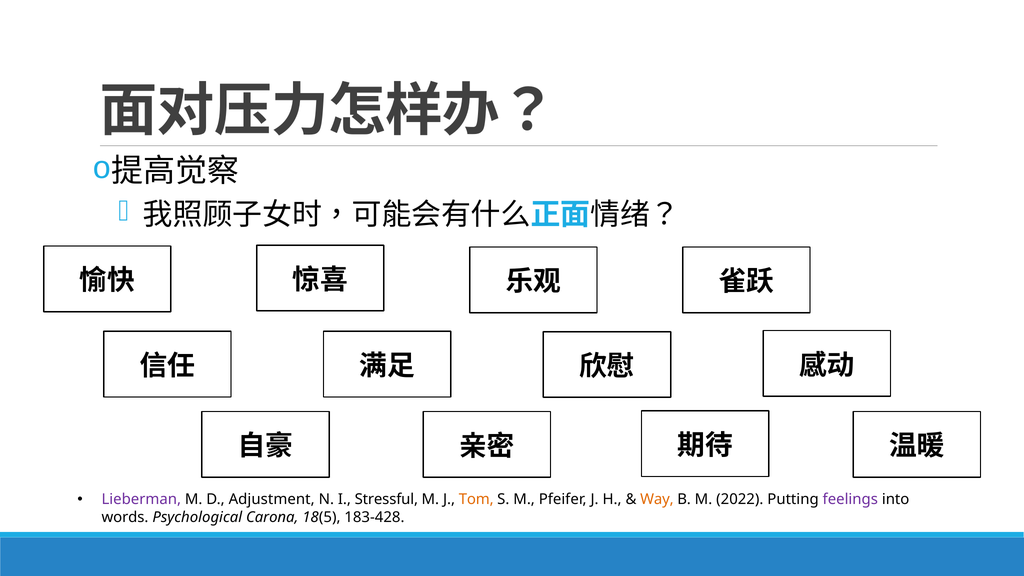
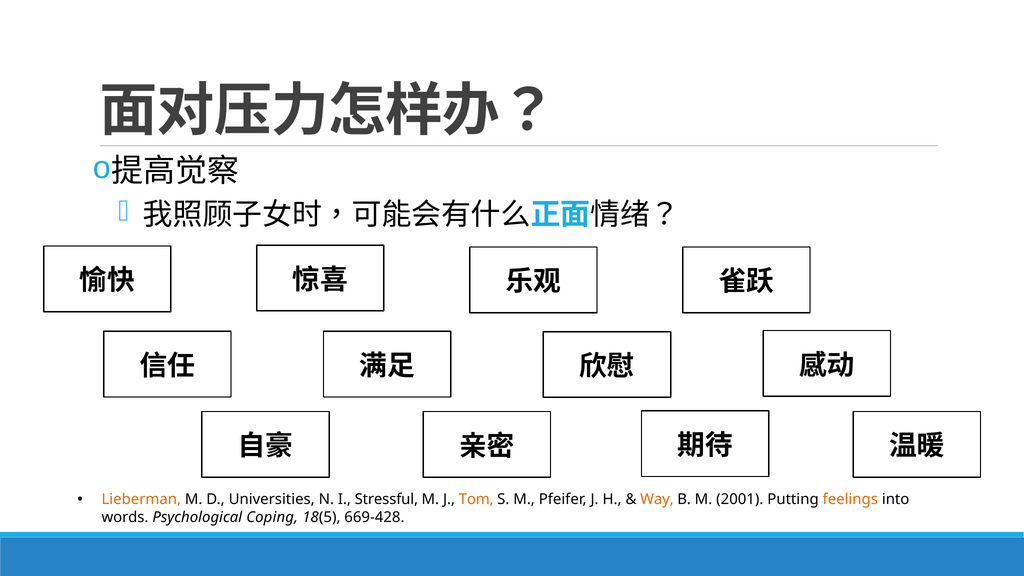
Lieberman colour: purple -> orange
Adjustment: Adjustment -> Universities
2022: 2022 -> 2001
feelings colour: purple -> orange
Carona: Carona -> Coping
183-428: 183-428 -> 669-428
